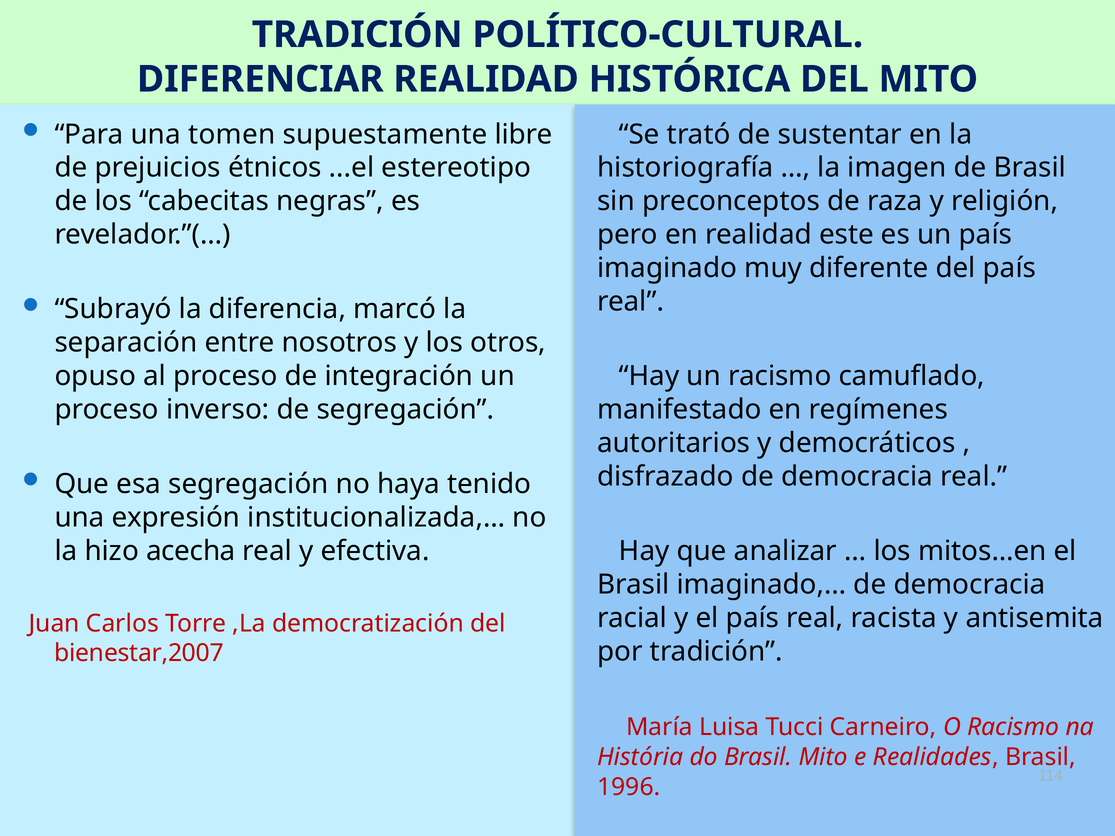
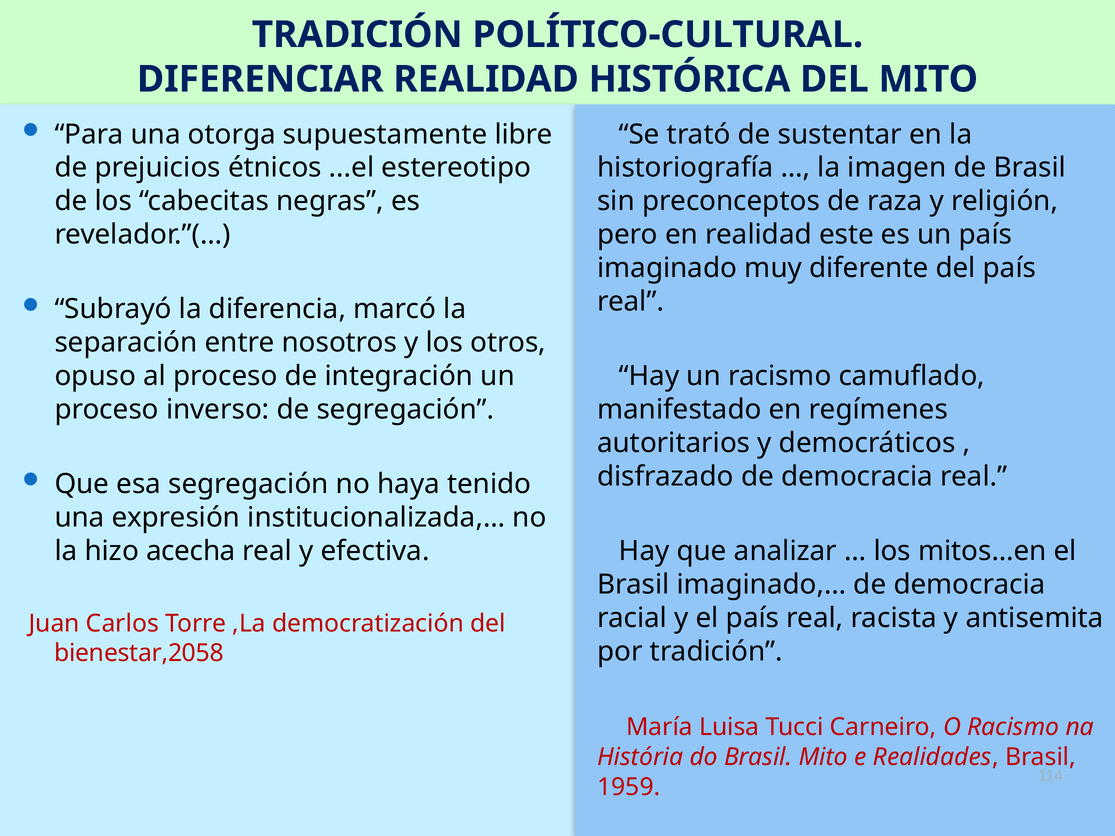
tomen: tomen -> otorga
bienestar,2007: bienestar,2007 -> bienestar,2058
1996: 1996 -> 1959
